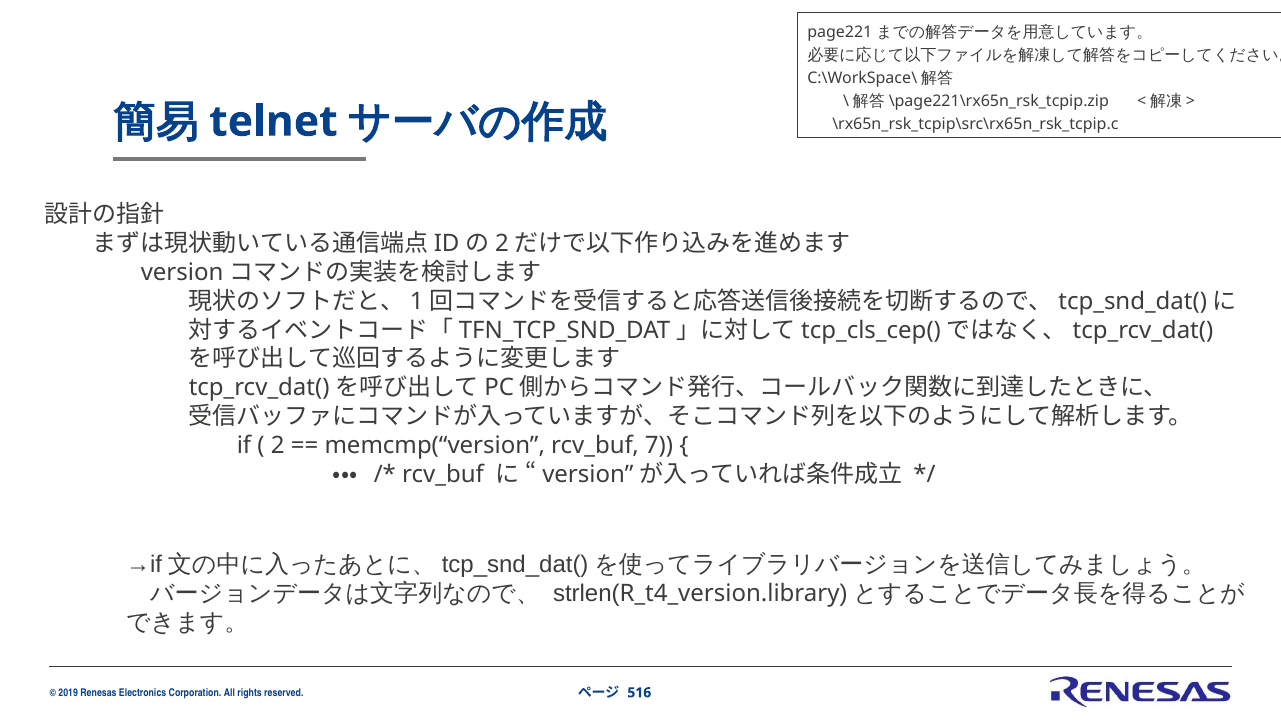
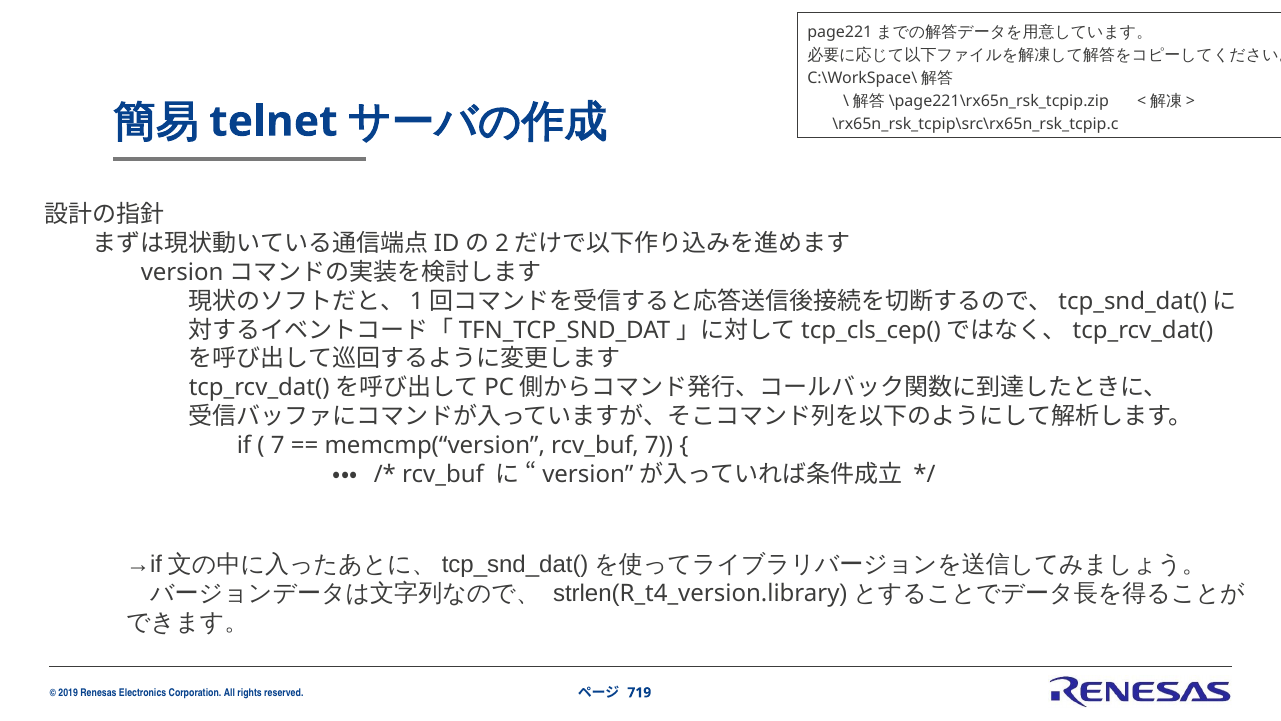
2 at (278, 445): 2 -> 7
516: 516 -> 719
